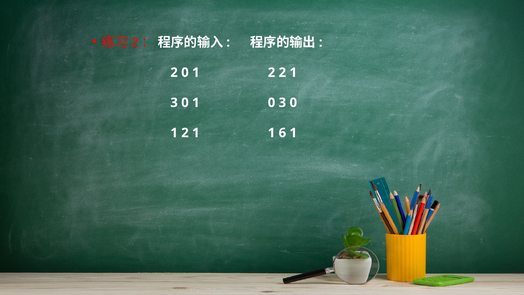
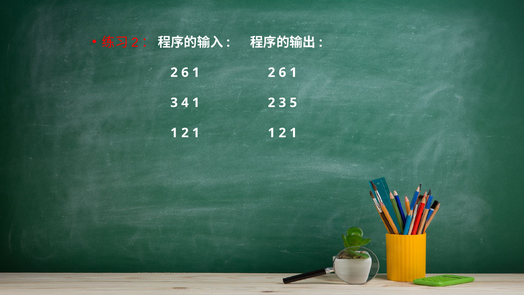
0 at (185, 72): 0 -> 6
1 2 2: 2 -> 6
0 at (185, 103): 0 -> 4
0 at (272, 103): 0 -> 2
0 at (293, 103): 0 -> 5
1 1 6: 6 -> 2
